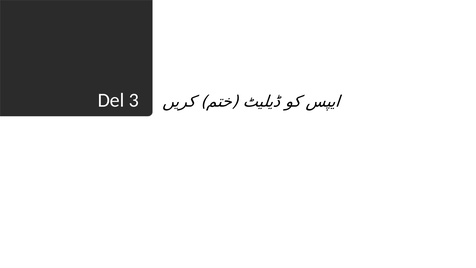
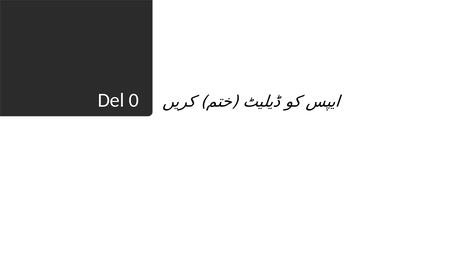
3: 3 -> 0
